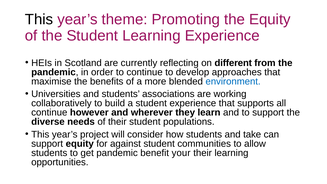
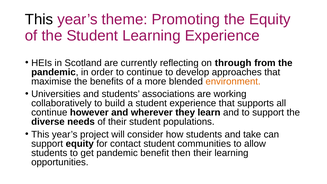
different: different -> through
environment colour: blue -> orange
against: against -> contact
your: your -> then
